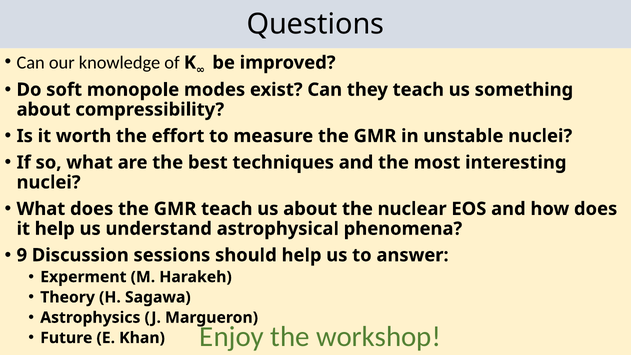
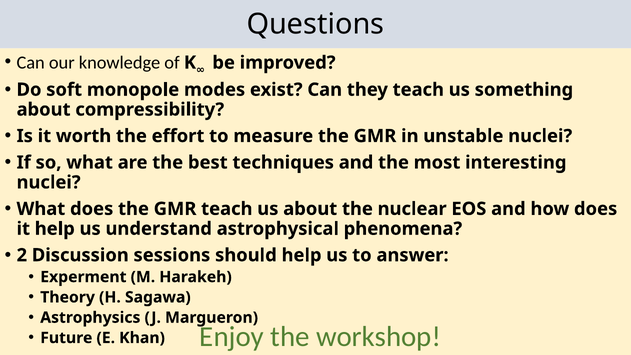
9: 9 -> 2
